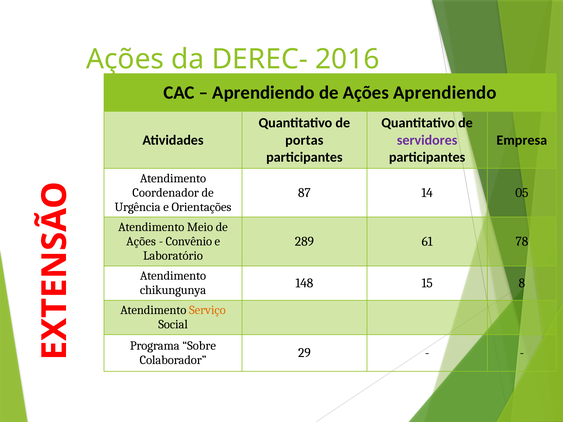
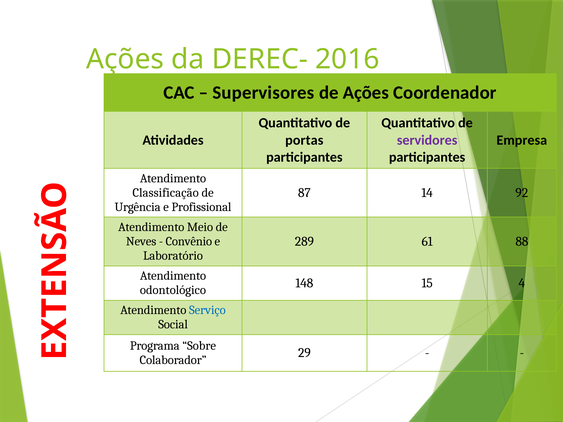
Aprendiendo at (264, 93): Aprendiendo -> Supervisores
Ações Aprendiendo: Aprendiendo -> Coordenador
05: 05 -> 92
Coordenador: Coordenador -> Classificação
Orientações: Orientações -> Profissional
78: 78 -> 88
Ações at (141, 242): Ações -> Neves
8: 8 -> 4
chikungunya: chikungunya -> odontológico
Serviço colour: orange -> blue
